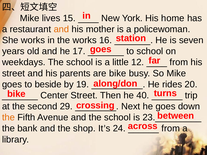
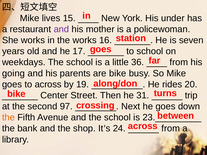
home: home -> under
and at (61, 29) colour: orange -> purple
12: 12 -> 36
street at (14, 73): street -> going
to beside: beside -> across
40: 40 -> 31
29: 29 -> 97
